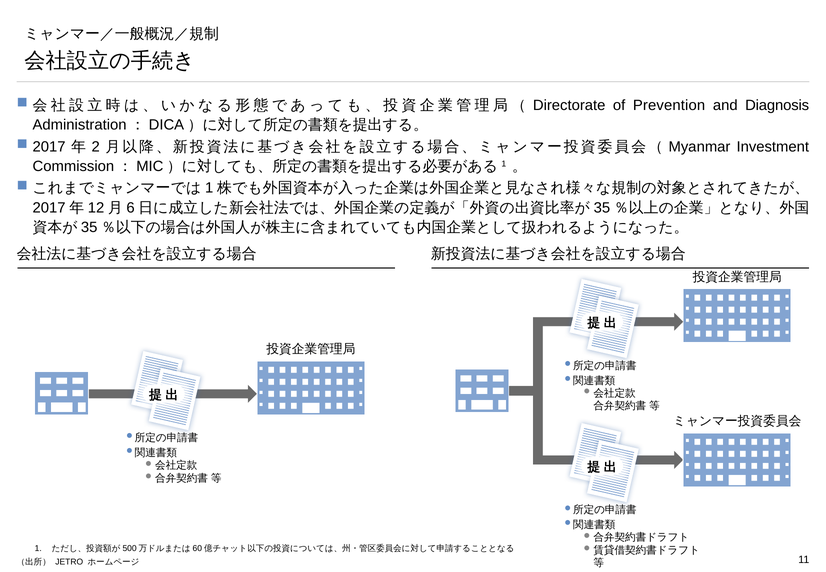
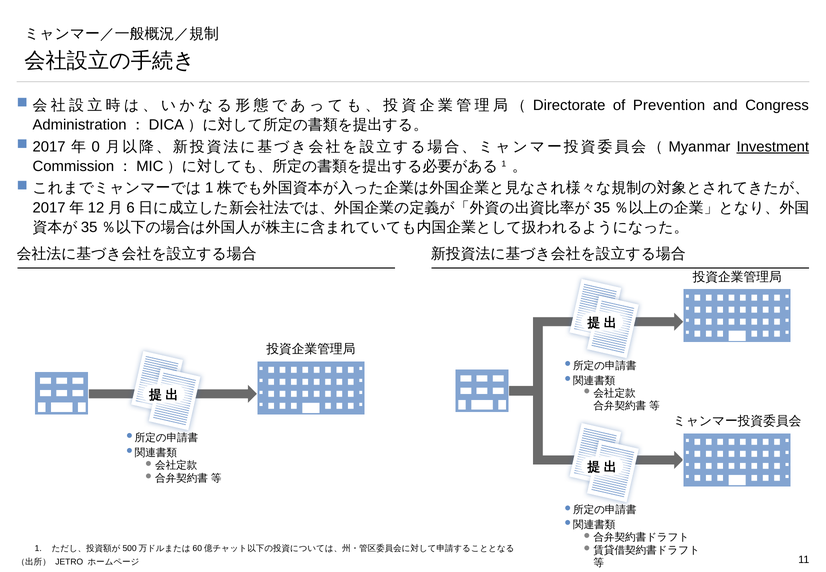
Diagnosis: Diagnosis -> Congress
2: 2 -> 0
Investment underline: none -> present
